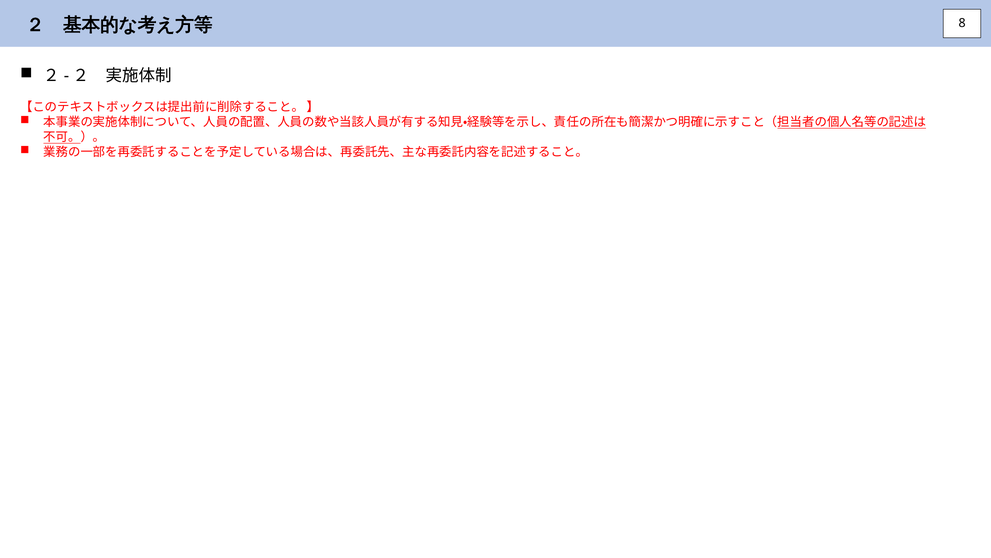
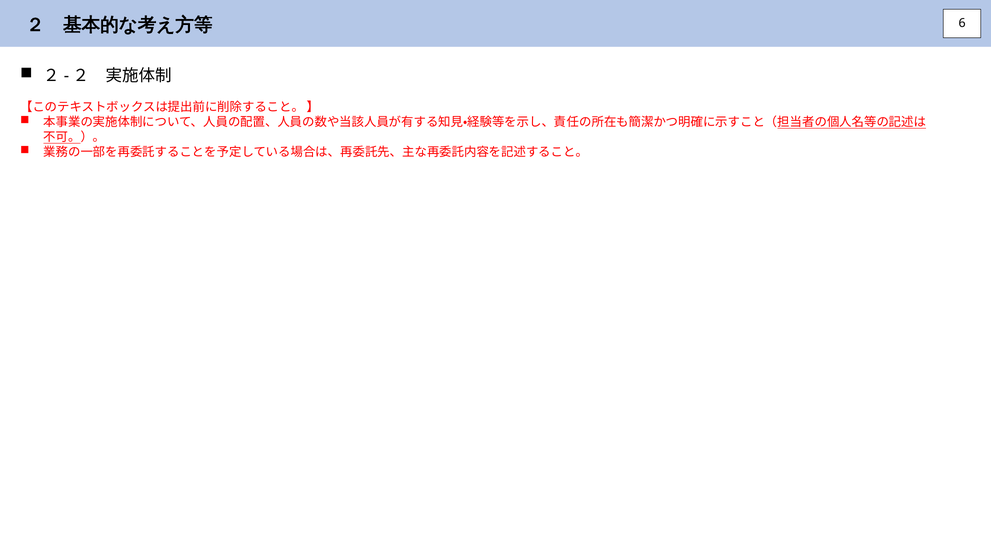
8: 8 -> 6
